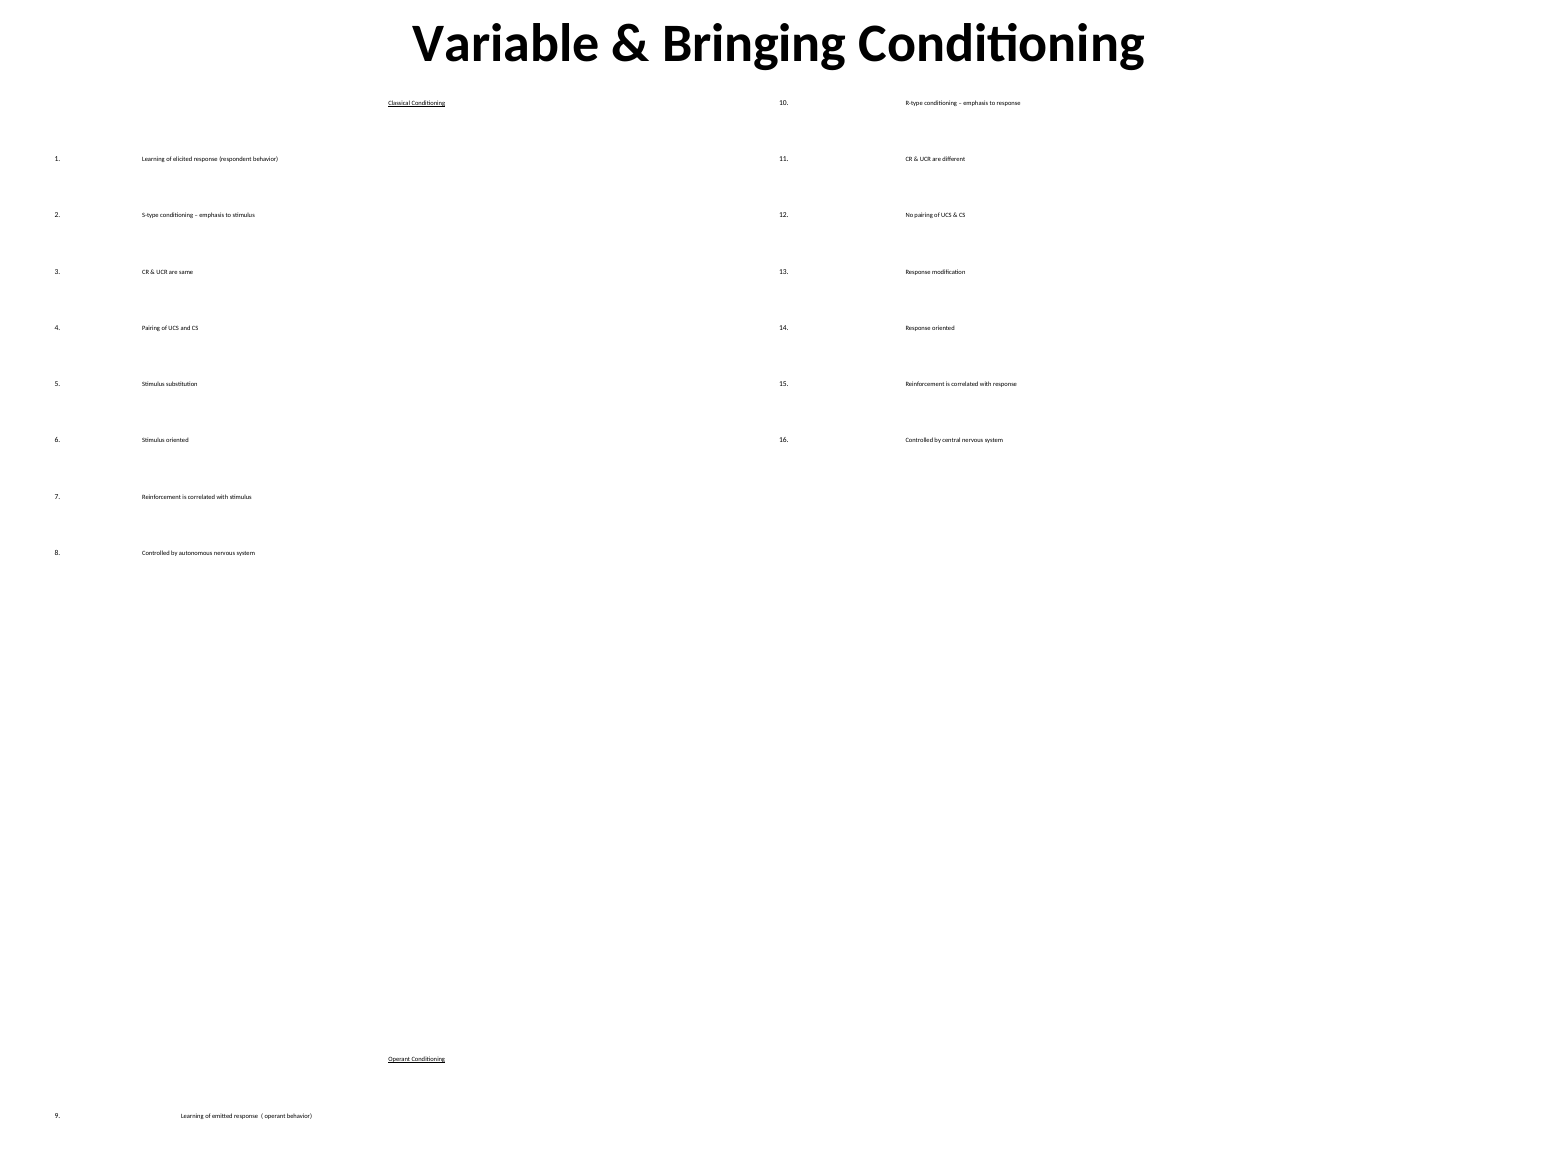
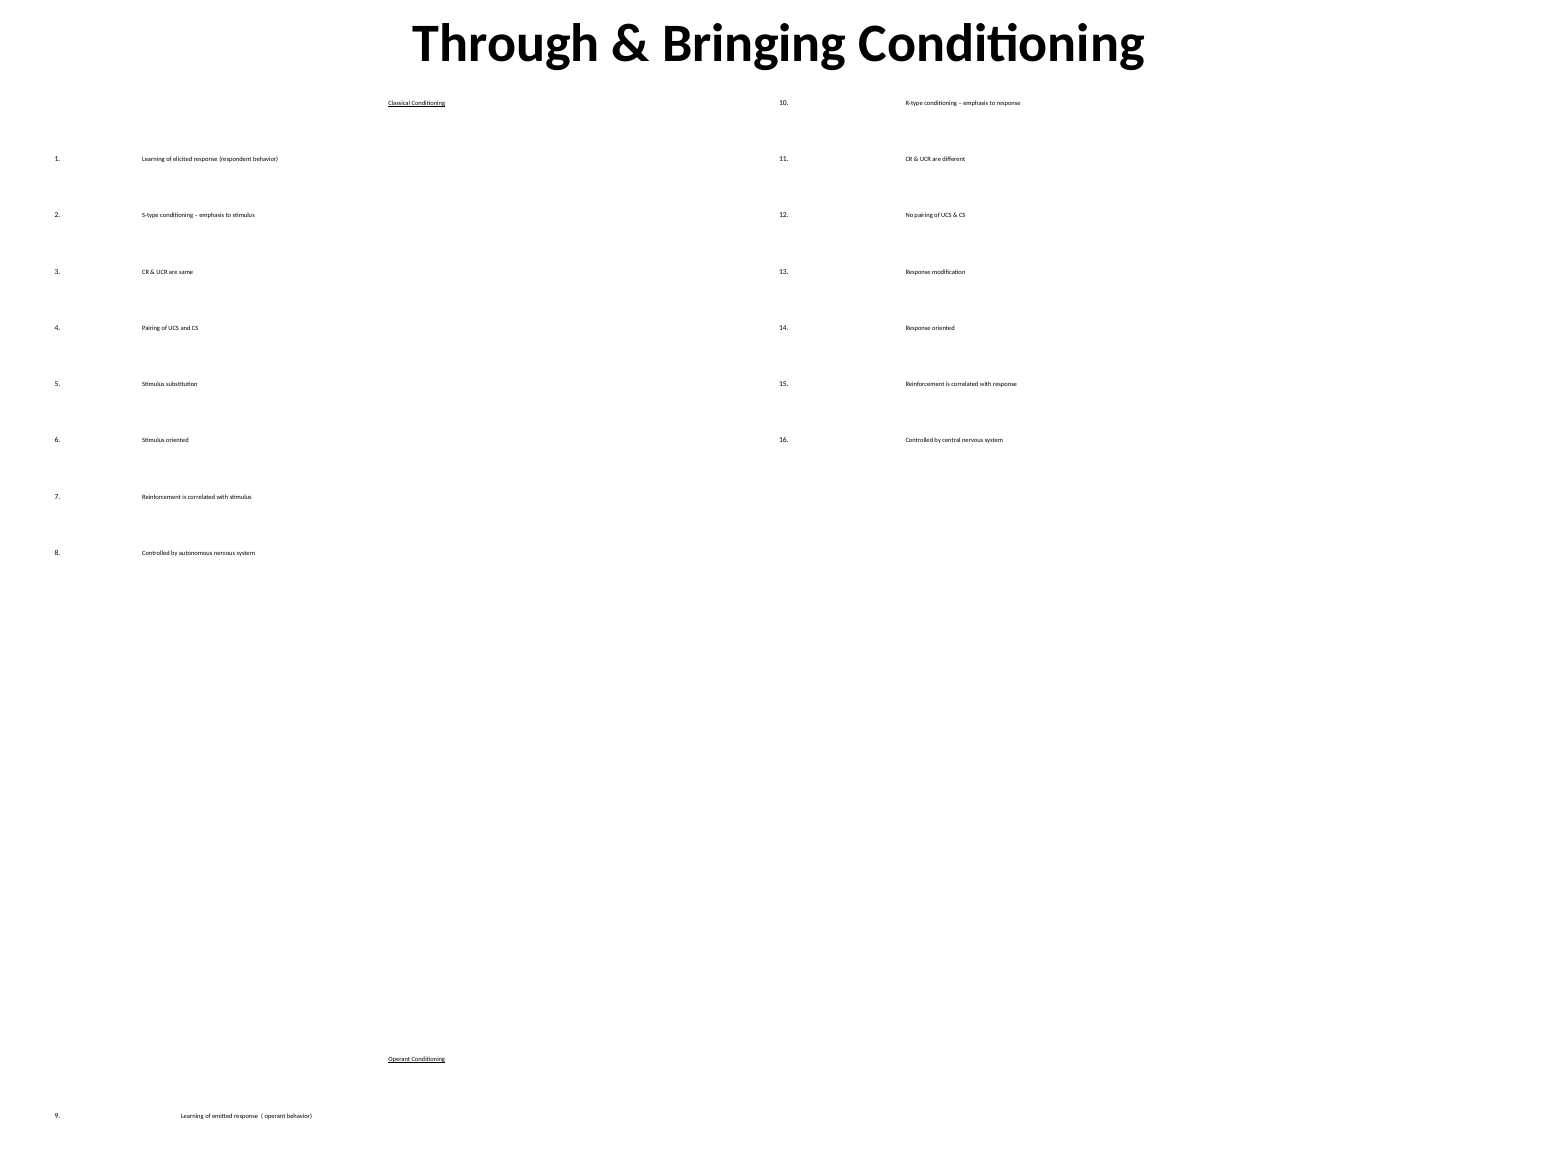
Variable: Variable -> Through
